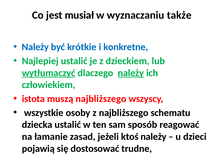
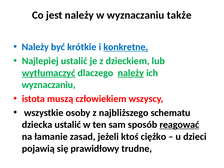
jest musiał: musiał -> należy
konkretne underline: none -> present
człowiekiem at (49, 85): człowiekiem -> wyznaczaniu
muszą najbliższego: najbliższego -> człowiekiem
reagować underline: none -> present
ktoś należy: należy -> ciężko
dostosować: dostosować -> prawidłowy
